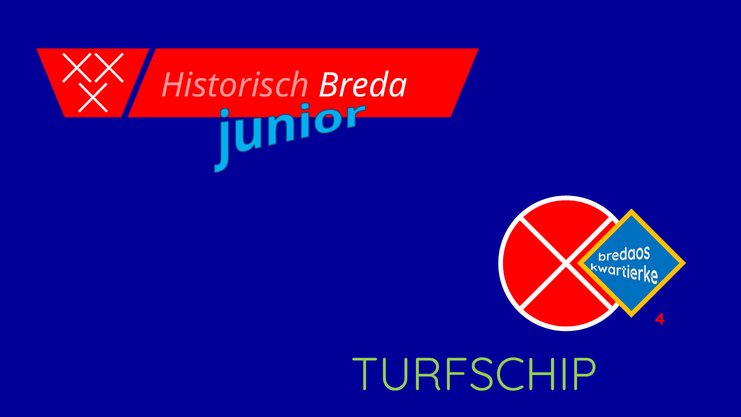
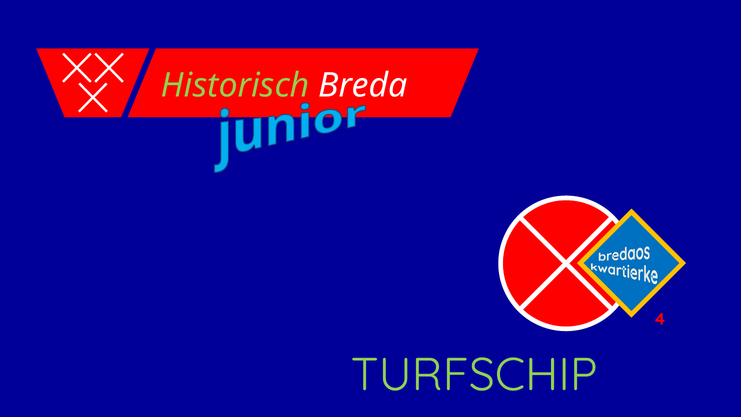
Historisch colour: pink -> light green
